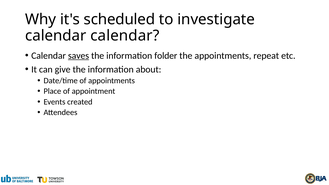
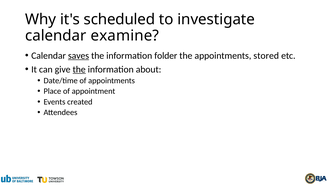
calendar calendar: calendar -> examine
repeat: repeat -> stored
the at (79, 69) underline: none -> present
